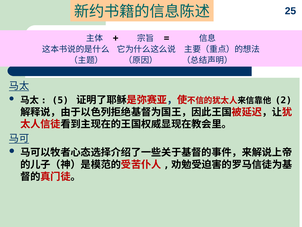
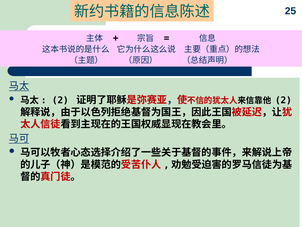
5 at (60, 100): 5 -> 2
